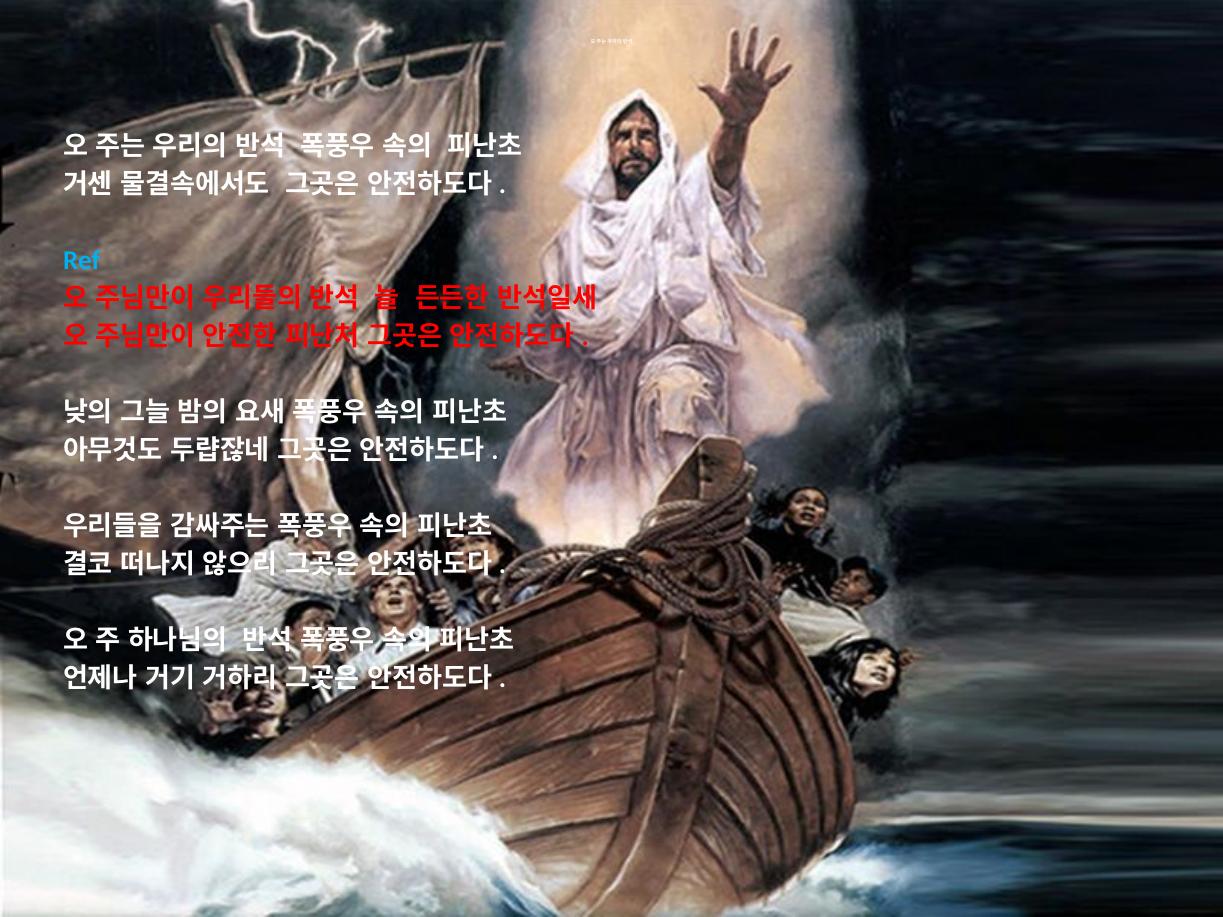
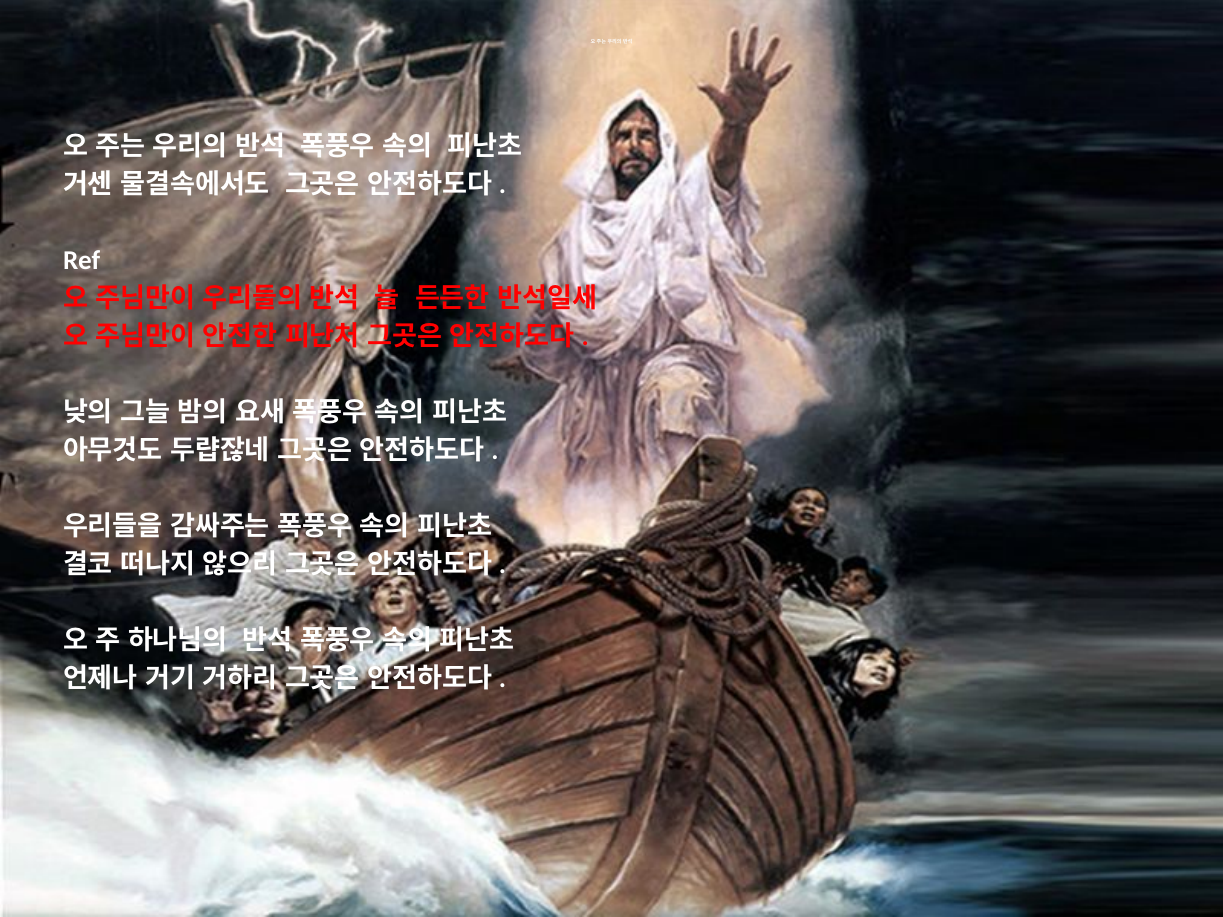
Ref colour: light blue -> white
